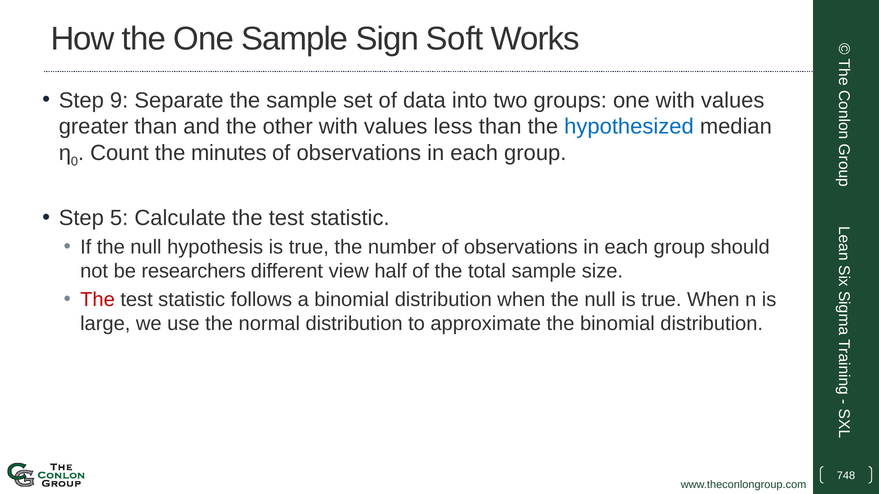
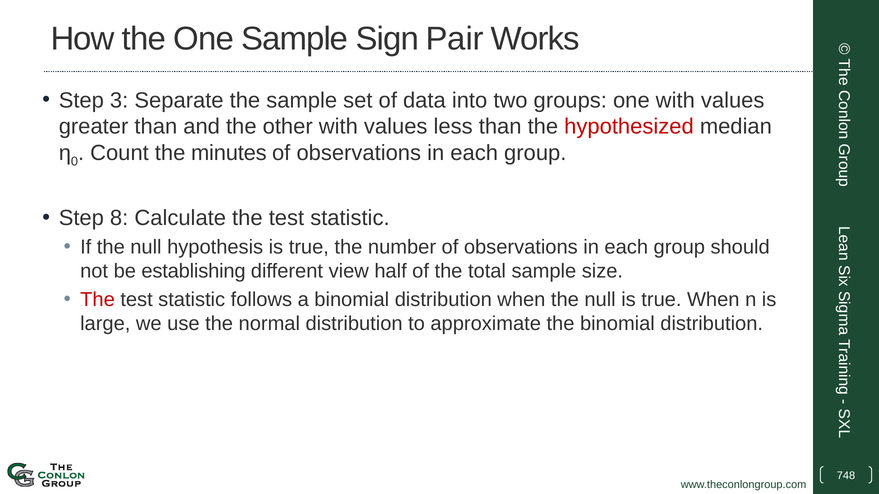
Soft: Soft -> Pair
9: 9 -> 3
hypothesized colour: blue -> red
5: 5 -> 8
researchers: researchers -> establishing
